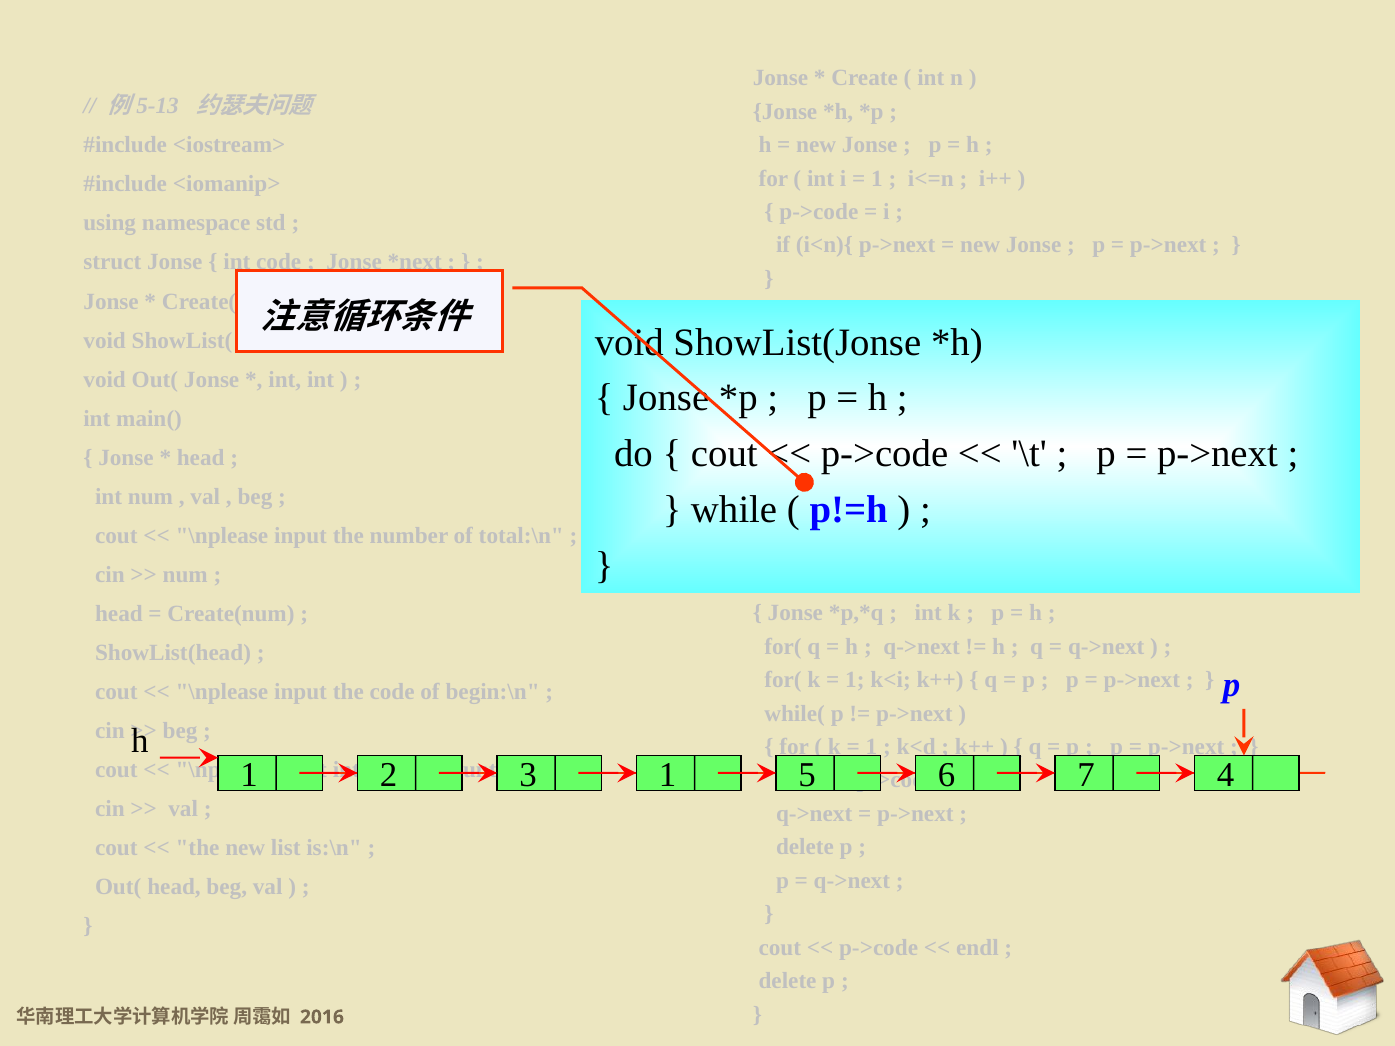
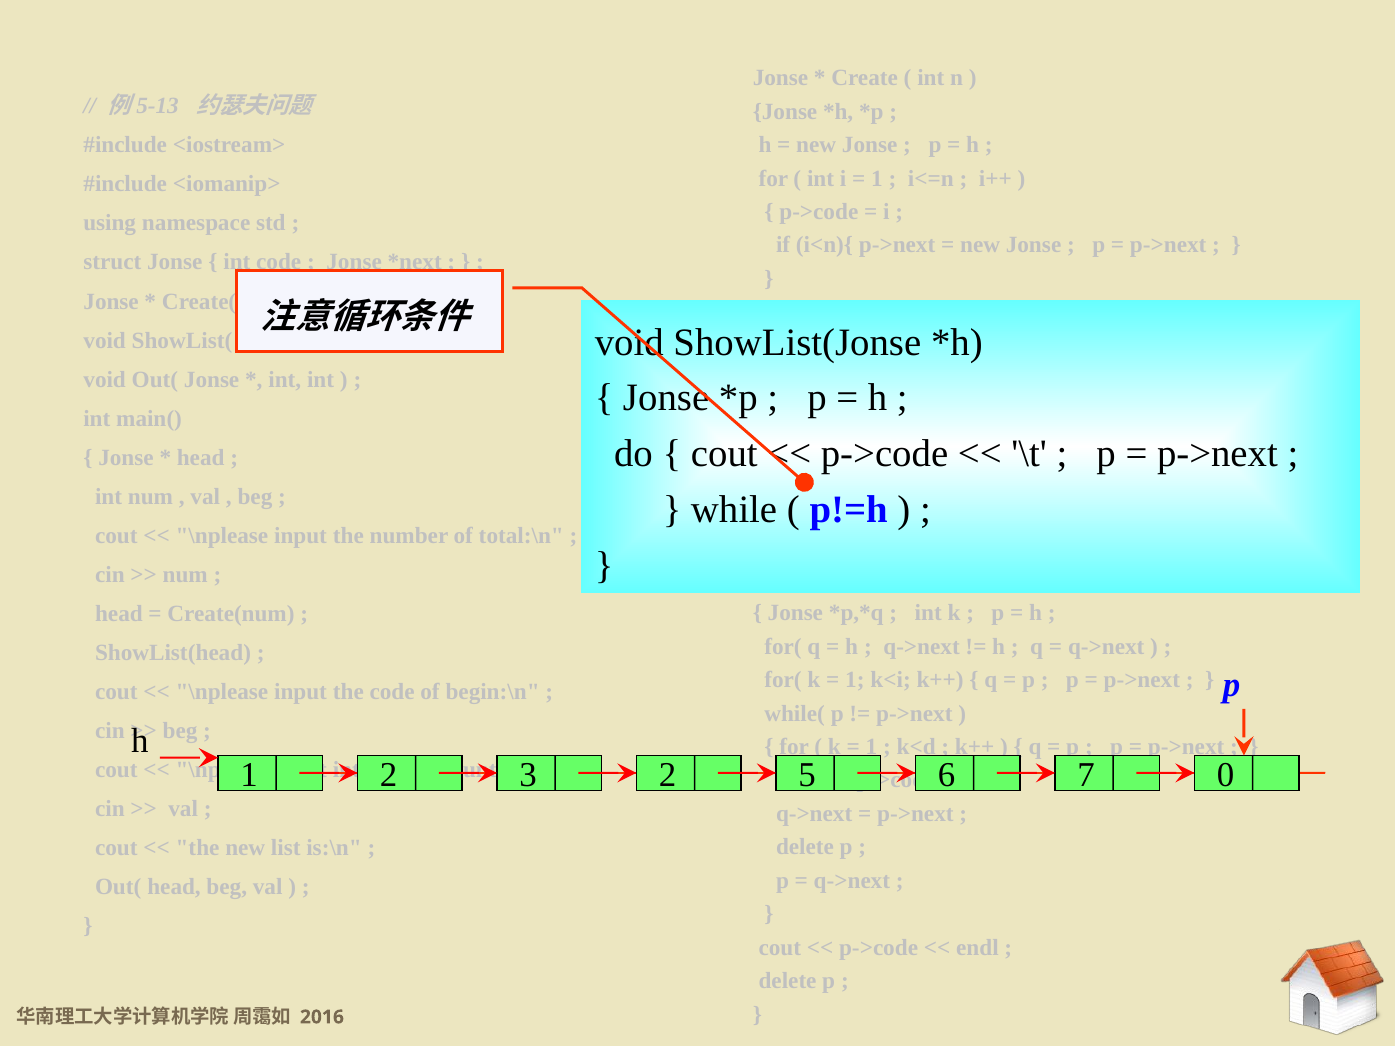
1 at (668, 775): 1 -> 2
4: 4 -> 0
